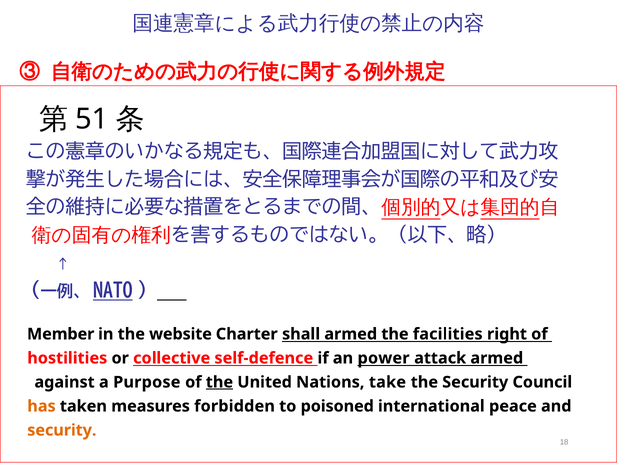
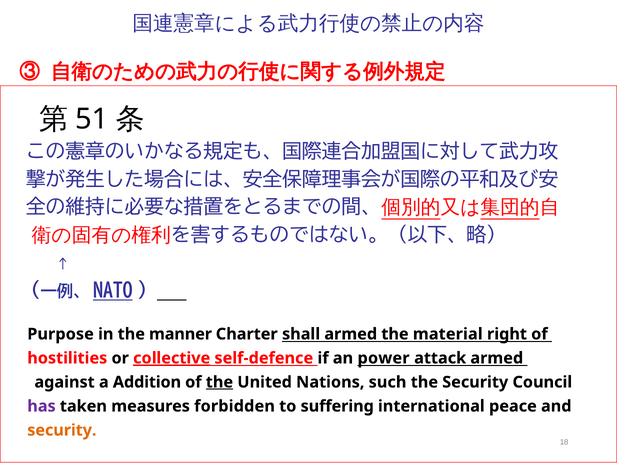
Member: Member -> Purpose
website: website -> manner
facilities: facilities -> material
collective underline: none -> present
Purpose: Purpose -> Addition
take: take -> such
has colour: orange -> purple
poisoned: poisoned -> suffering
